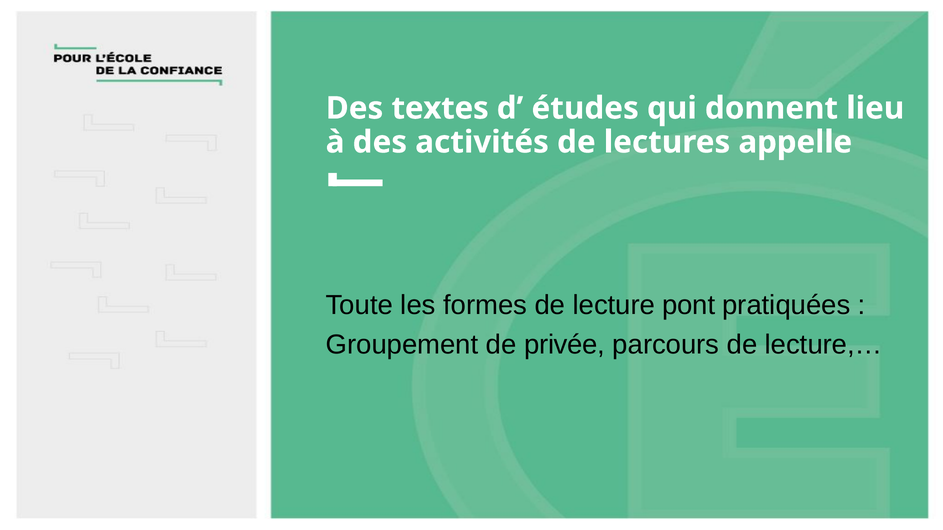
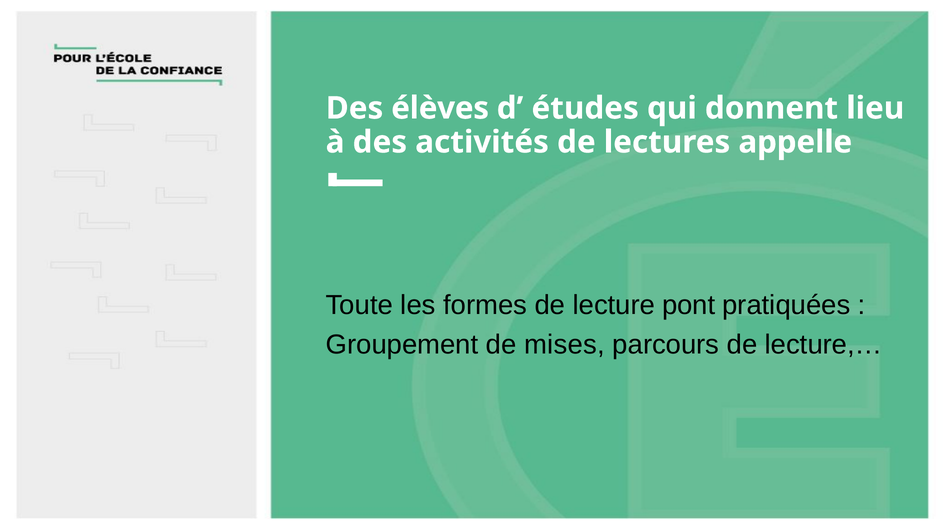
textes: textes -> élèves
privée: privée -> mises
